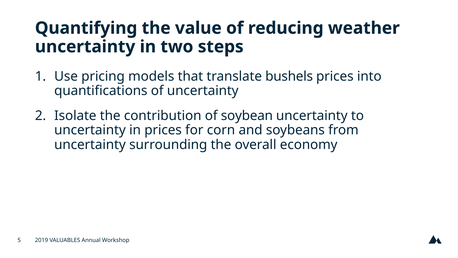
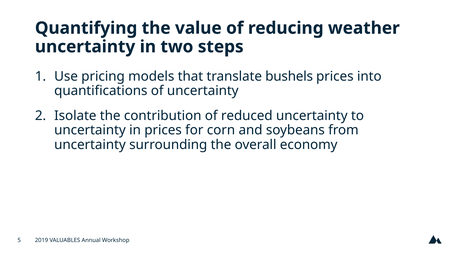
soybean: soybean -> reduced
